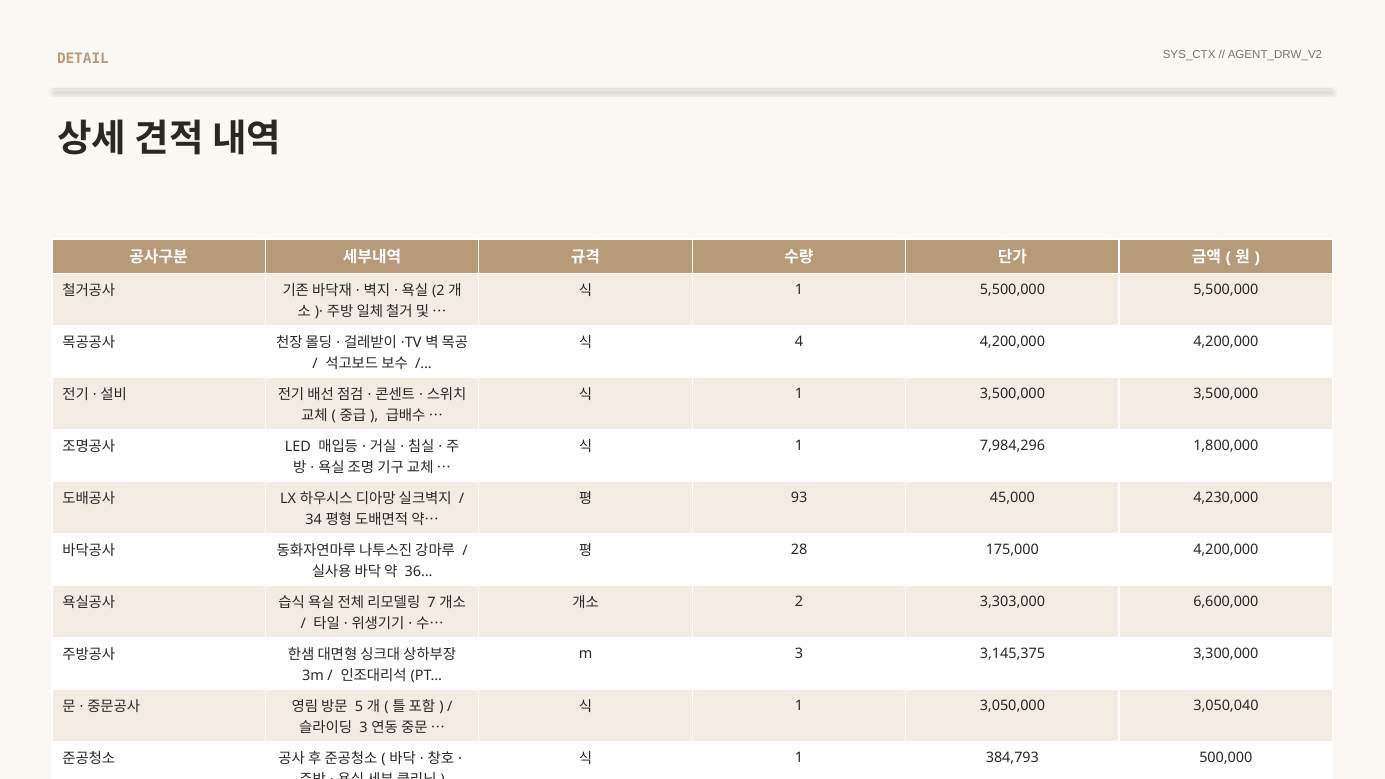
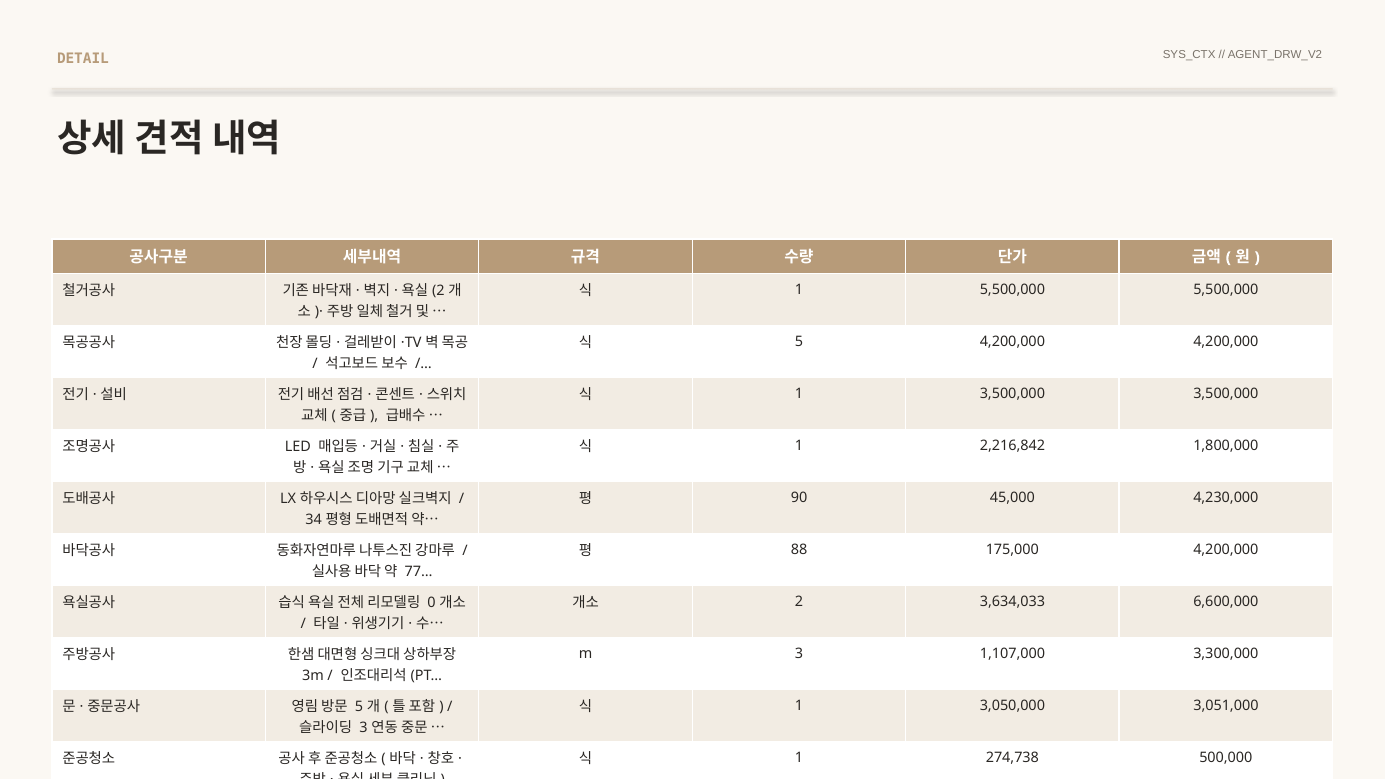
4 at (799, 342): 4 -> 5
7,984,296: 7,984,296 -> 2,216,842
93: 93 -> 90
28: 28 -> 88
36…: 36… -> 77…
7: 7 -> 0
3,303,000: 3,303,000 -> 3,634,033
3,145,375: 3,145,375 -> 1,107,000
3,050,040: 3,050,040 -> 3,051,000
384,793: 384,793 -> 274,738
